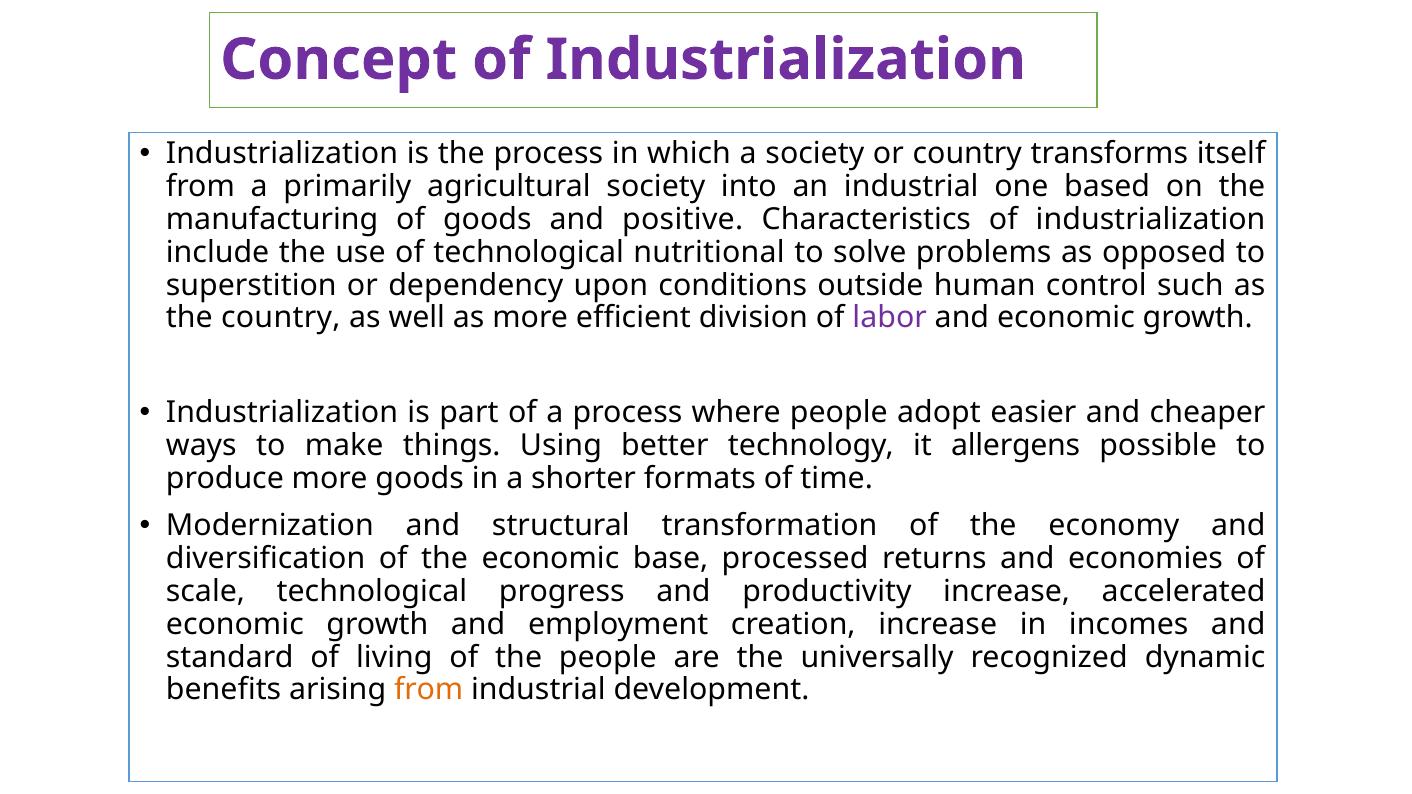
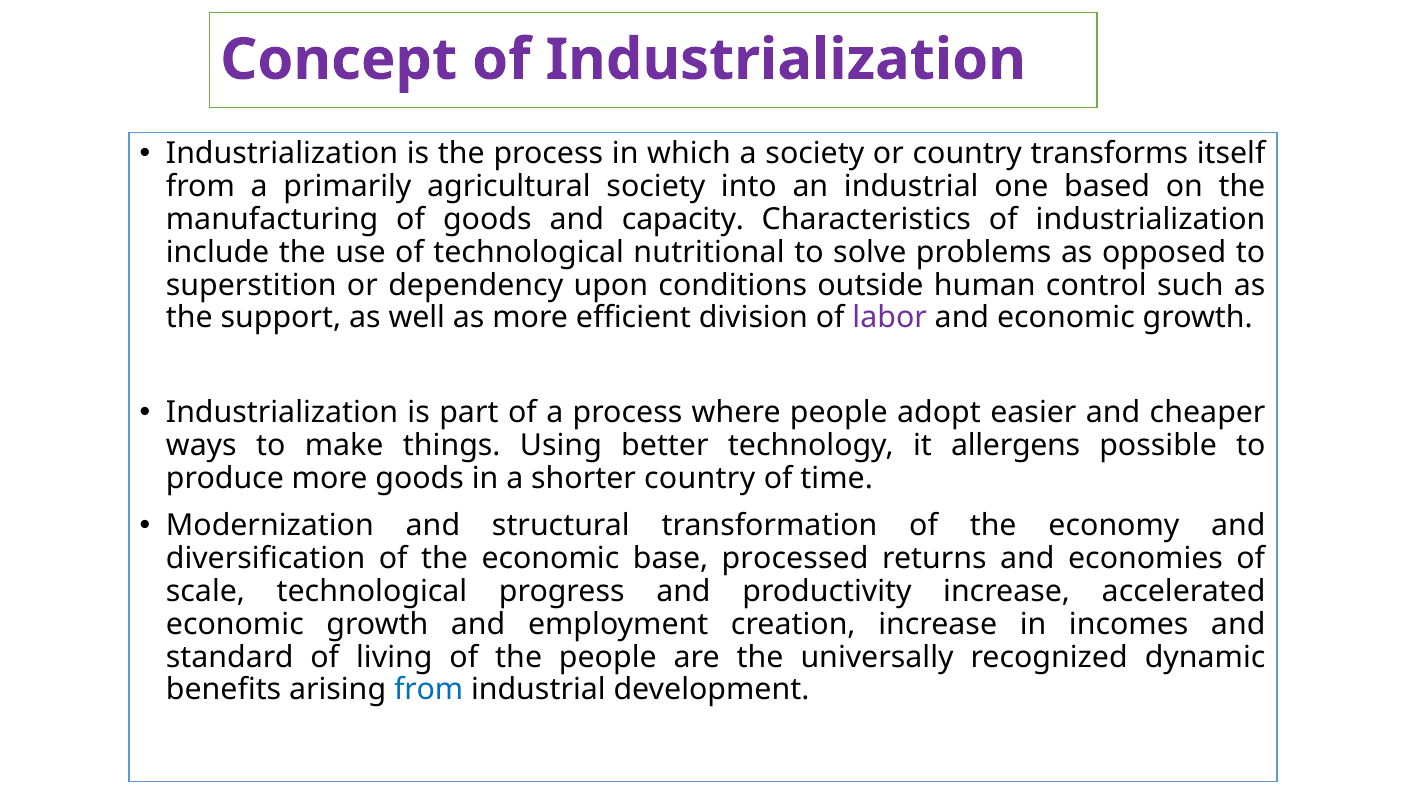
positive: positive -> capacity
the country: country -> support
shorter formats: formats -> country
from at (429, 690) colour: orange -> blue
